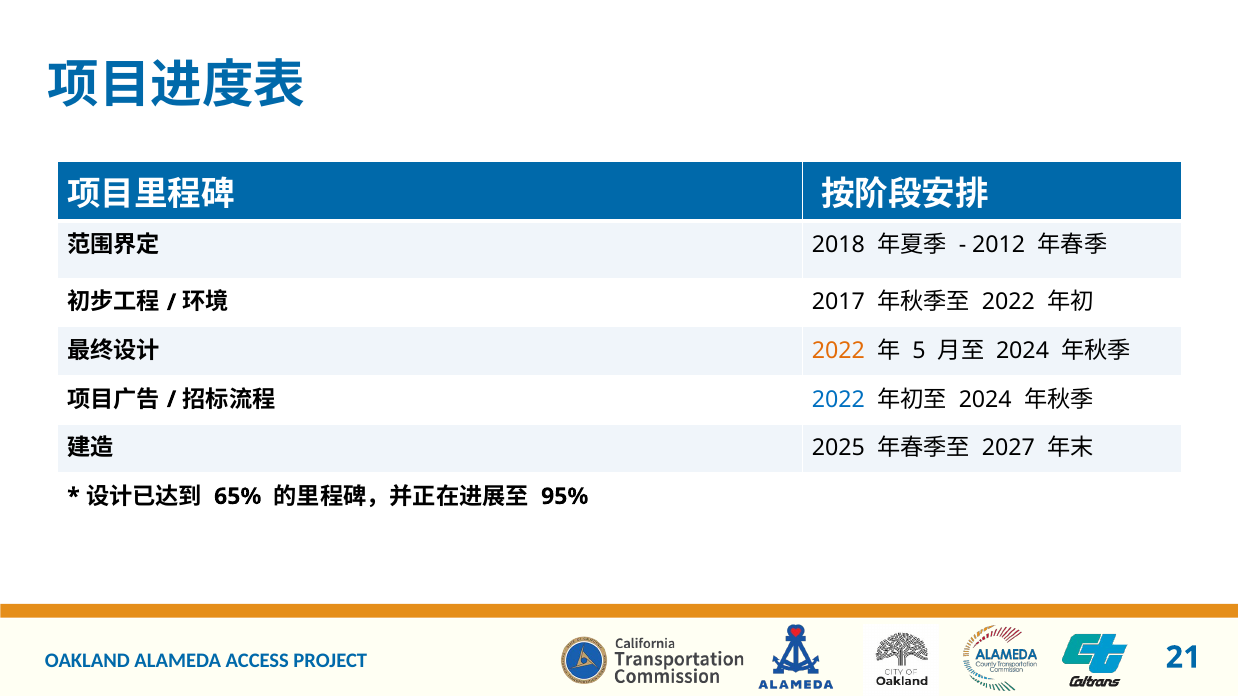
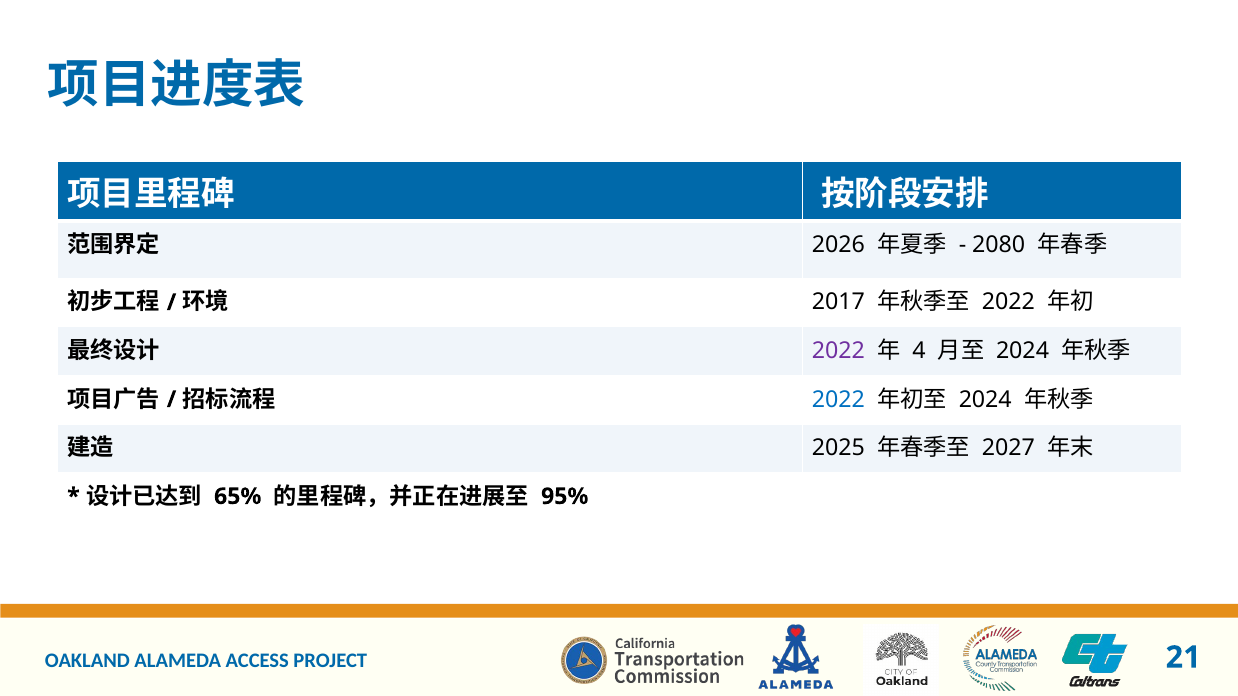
2018: 2018 -> 2026
2012: 2012 -> 2080
2022 at (838, 351) colour: orange -> purple
5: 5 -> 4
